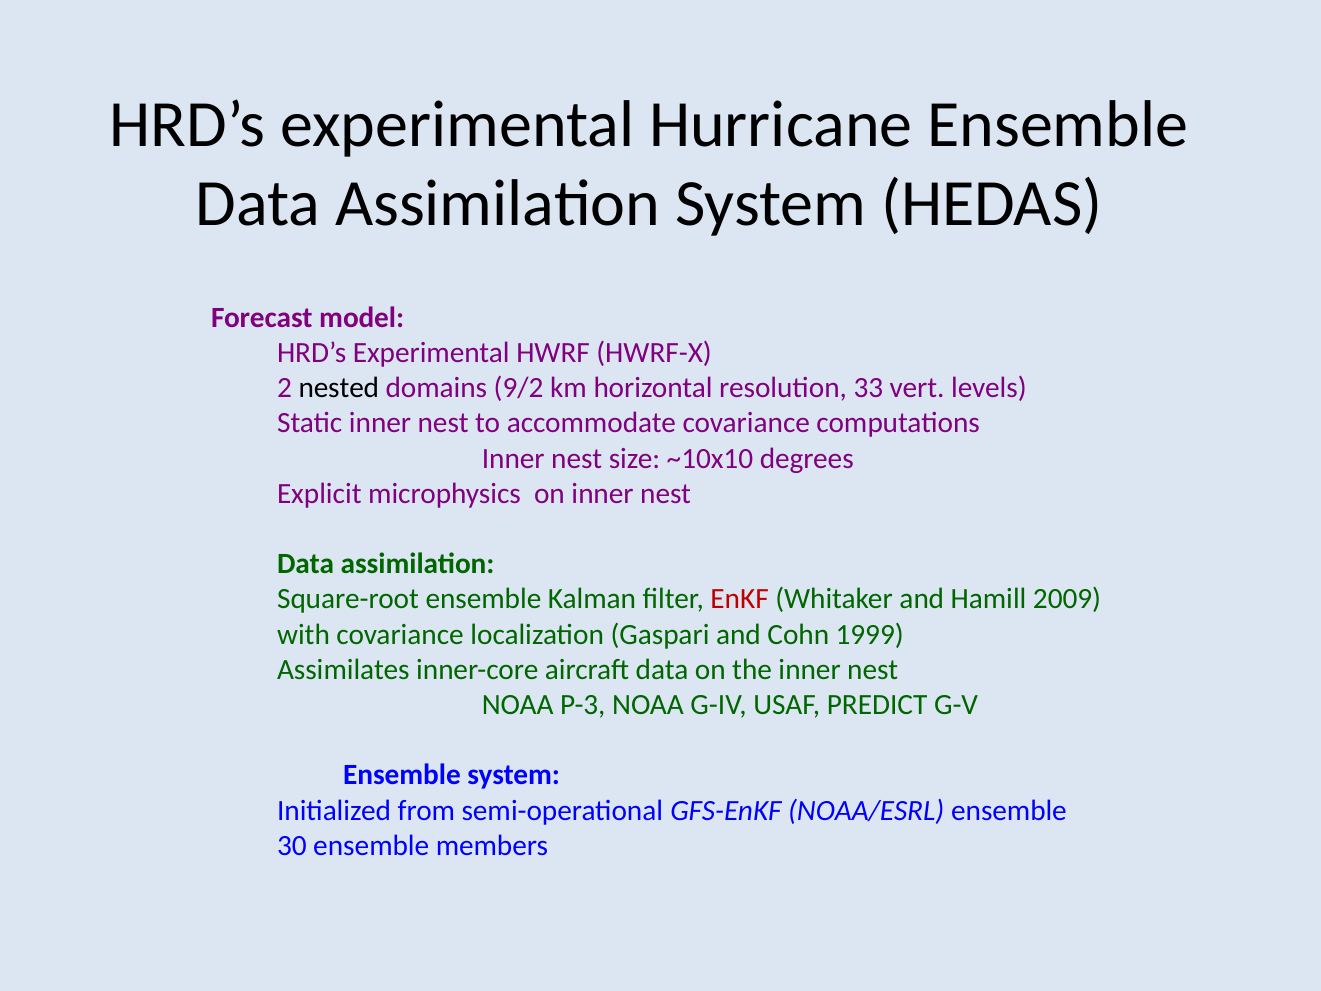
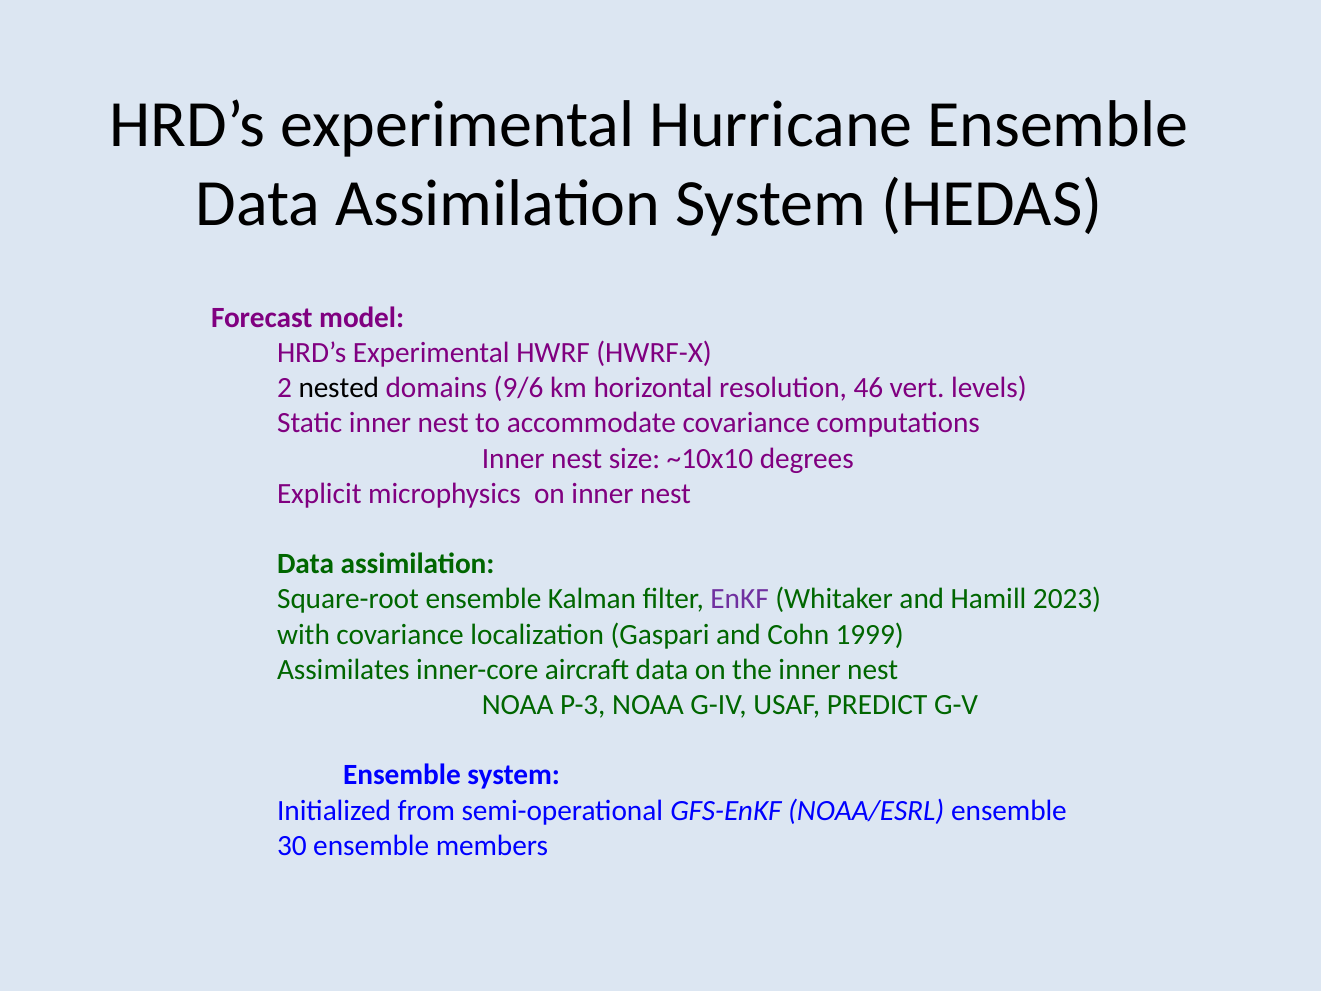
9/2: 9/2 -> 9/6
33: 33 -> 46
EnKF colour: red -> purple
2009: 2009 -> 2023
